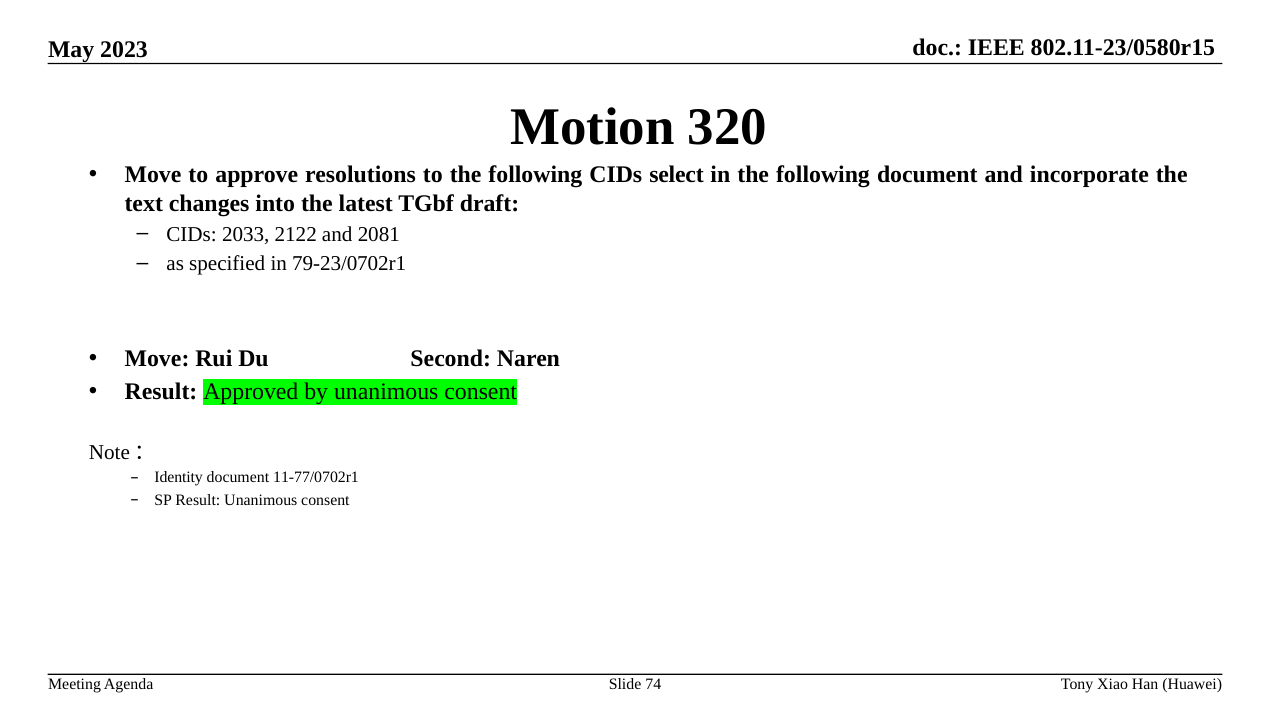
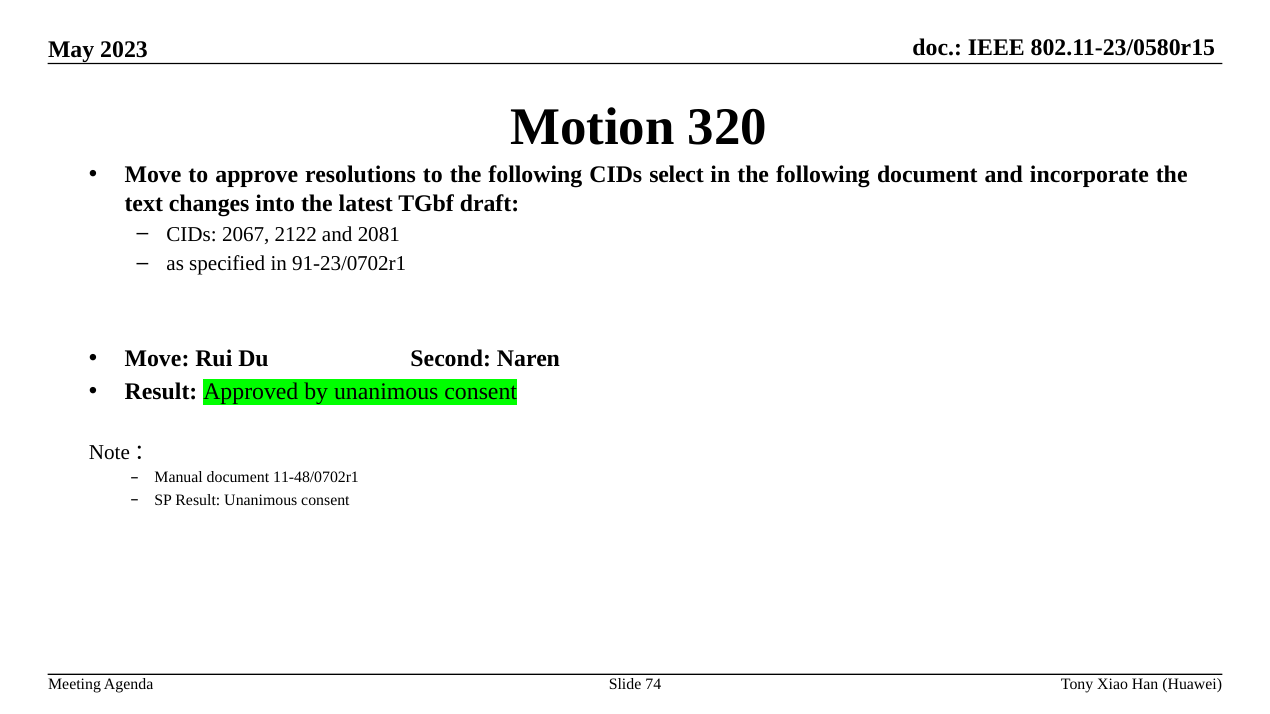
2033: 2033 -> 2067
79-23/0702r1: 79-23/0702r1 -> 91-23/0702r1
Identity: Identity -> Manual
11-77/0702r1: 11-77/0702r1 -> 11-48/0702r1
